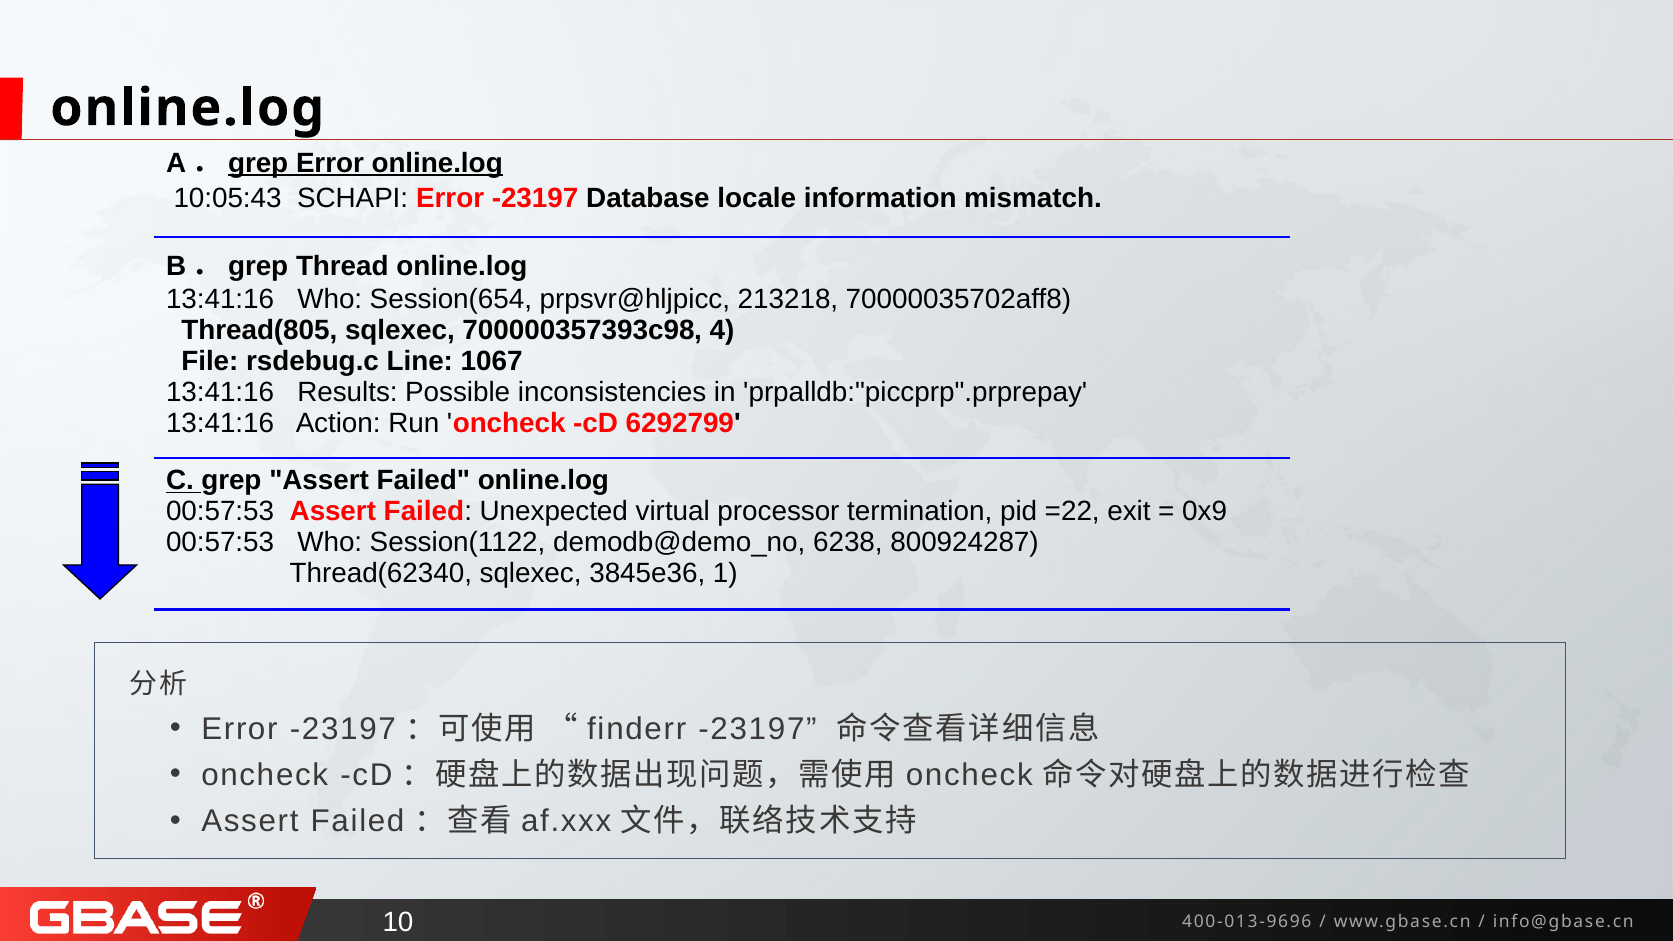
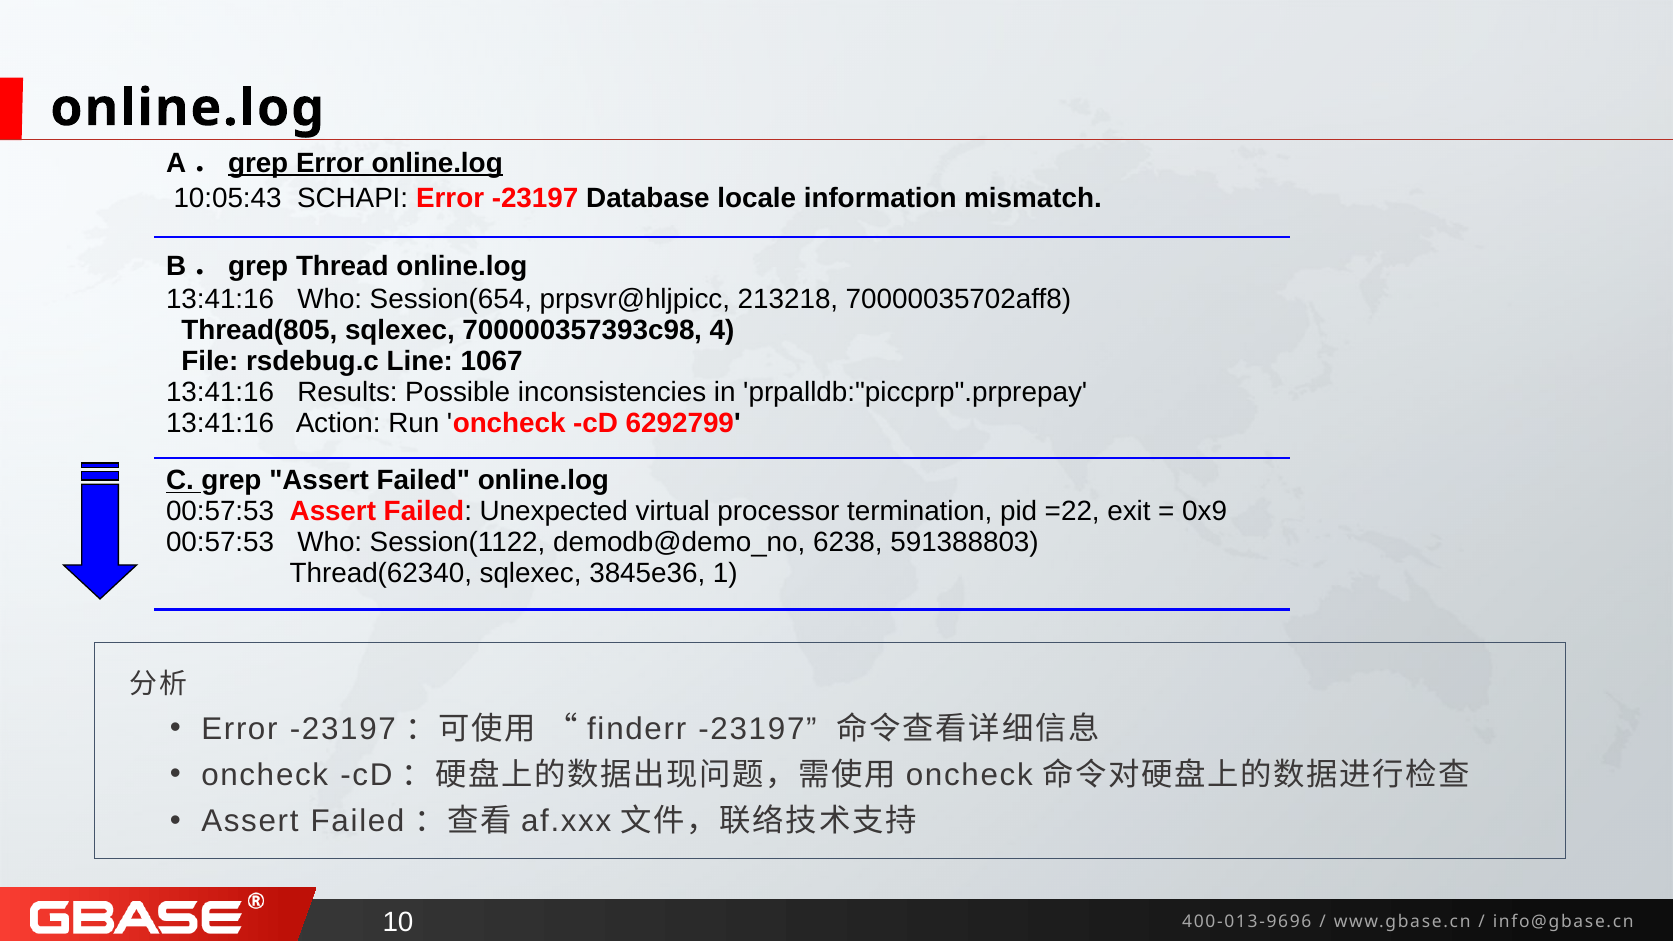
800924287: 800924287 -> 591388803
